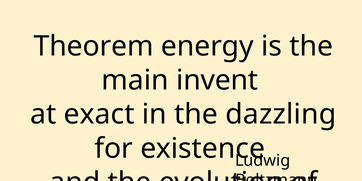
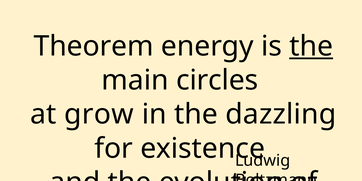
the at (311, 46) underline: none -> present
invent: invent -> circles
exact: exact -> grow
